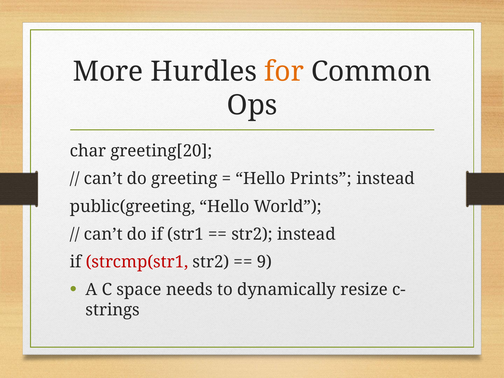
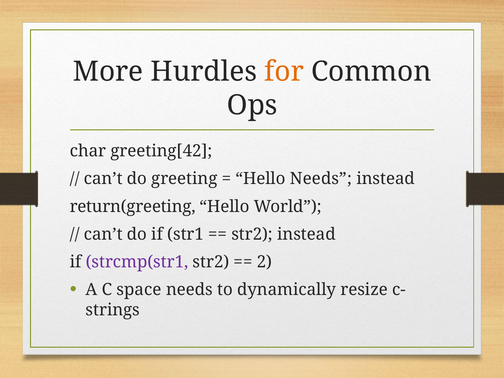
greeting[20: greeting[20 -> greeting[42
Hello Prints: Prints -> Needs
public(greeting: public(greeting -> return(greeting
strcmp(str1 colour: red -> purple
9: 9 -> 2
